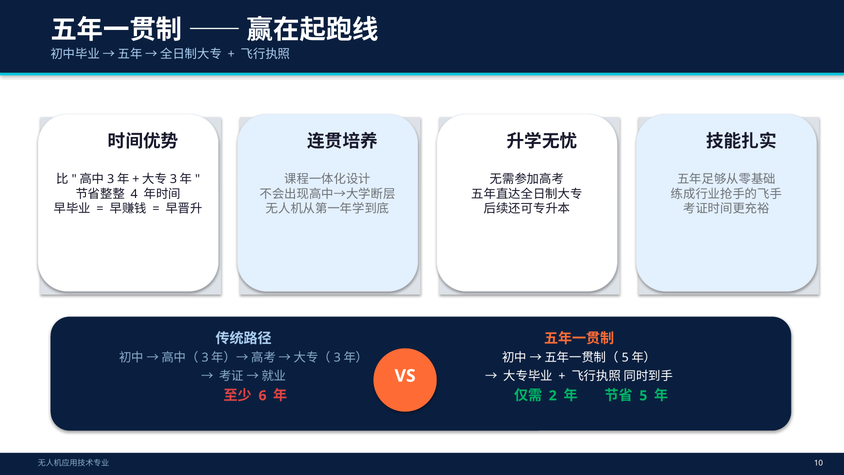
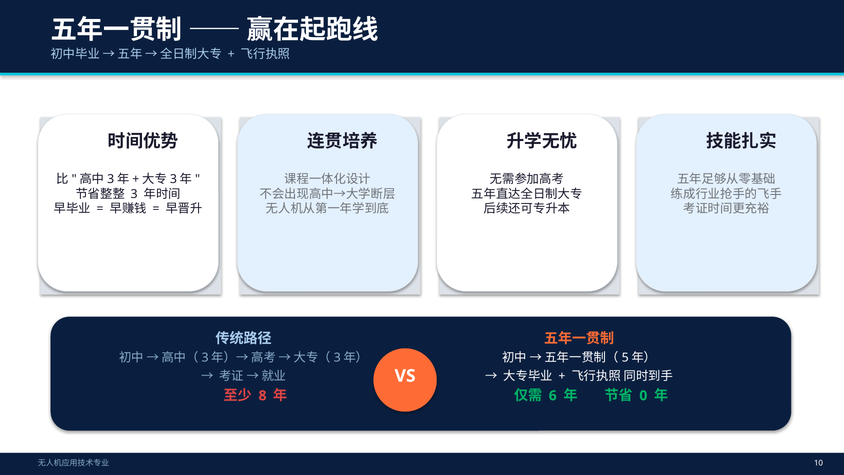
4: 4 -> 3
6: 6 -> 8
2: 2 -> 6
5: 5 -> 0
